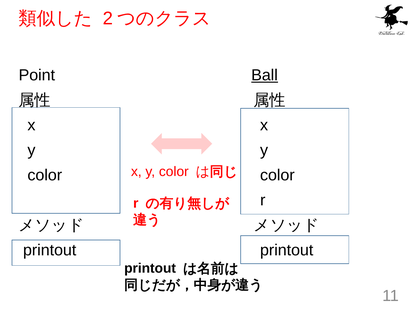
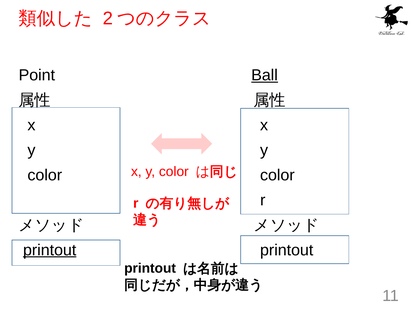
printout at (50, 250) underline: none -> present
